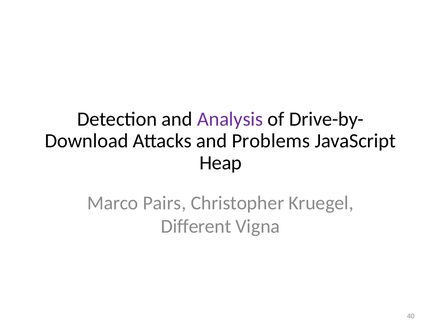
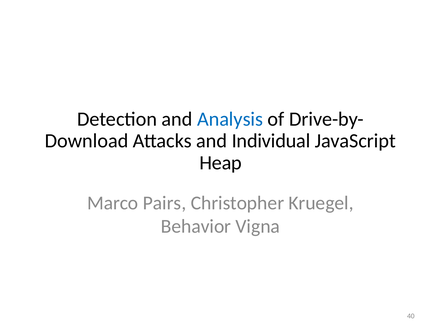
Analysis colour: purple -> blue
Problems: Problems -> Individual
Different: Different -> Behavior
